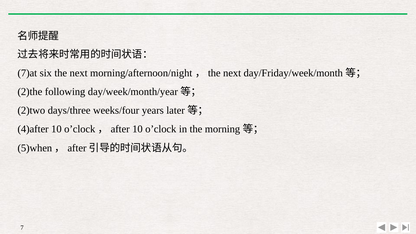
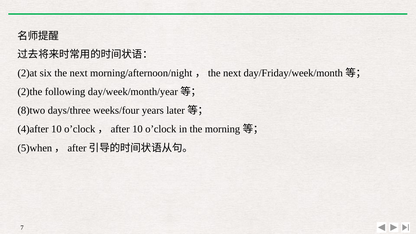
7)at: 7)at -> 2)at
2)two: 2)two -> 8)two
